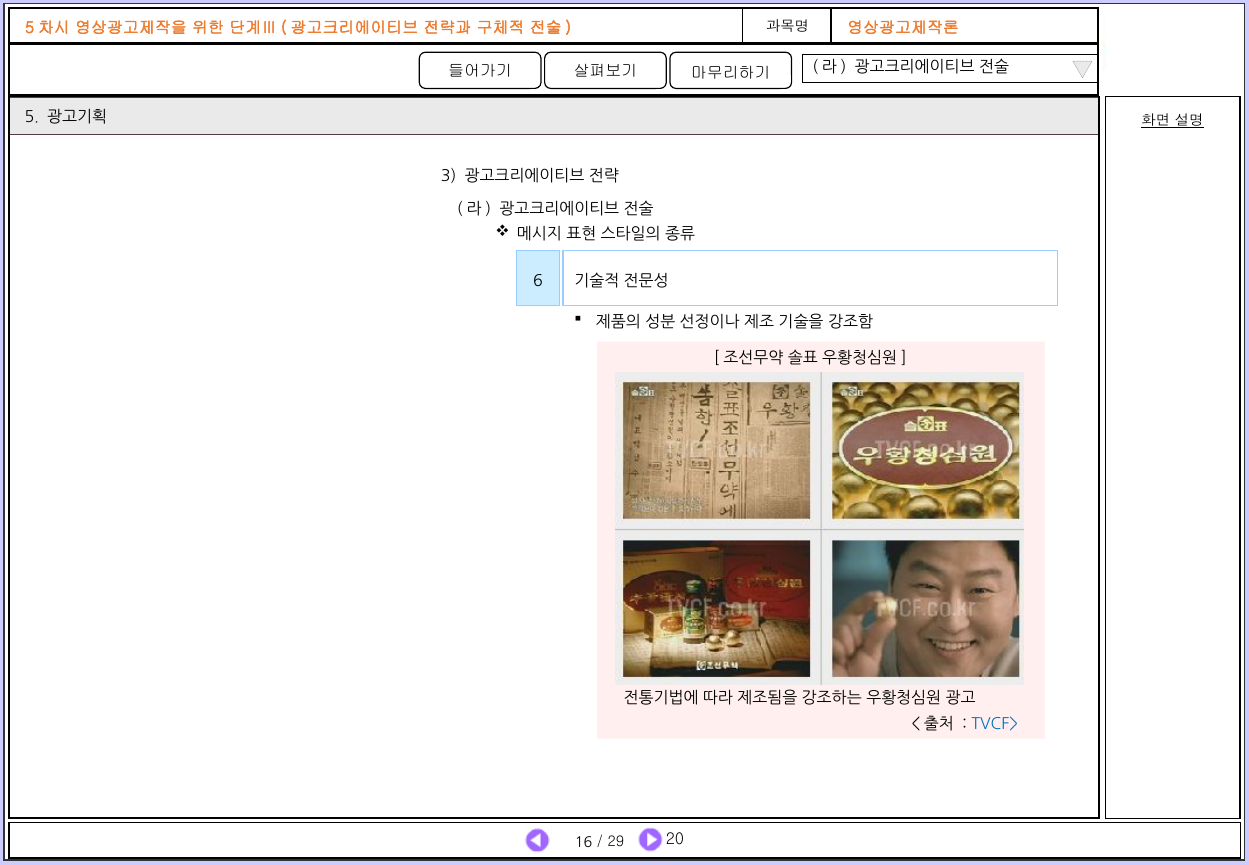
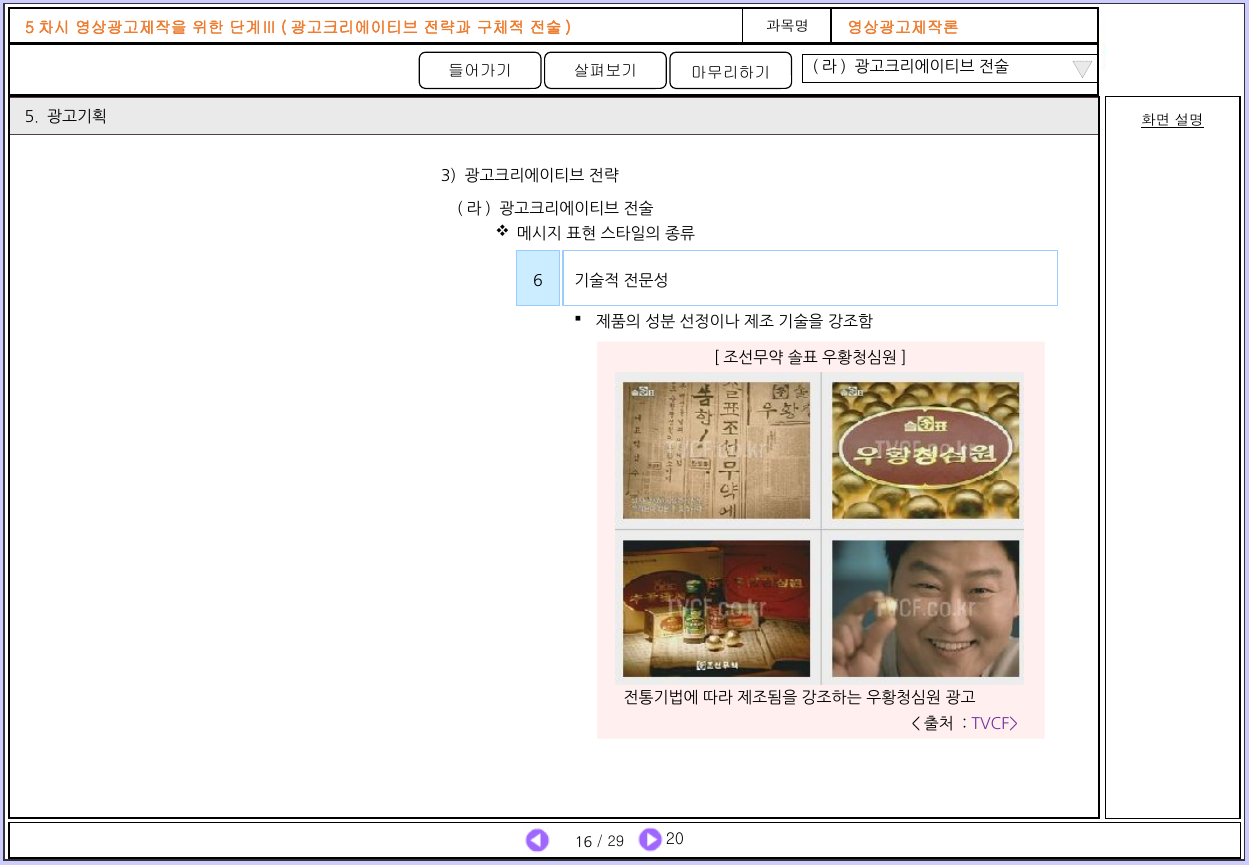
TVCF> colour: blue -> purple
